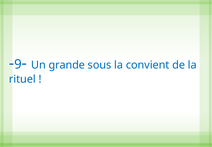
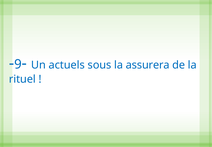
grande: grande -> actuels
convient: convient -> assurera
